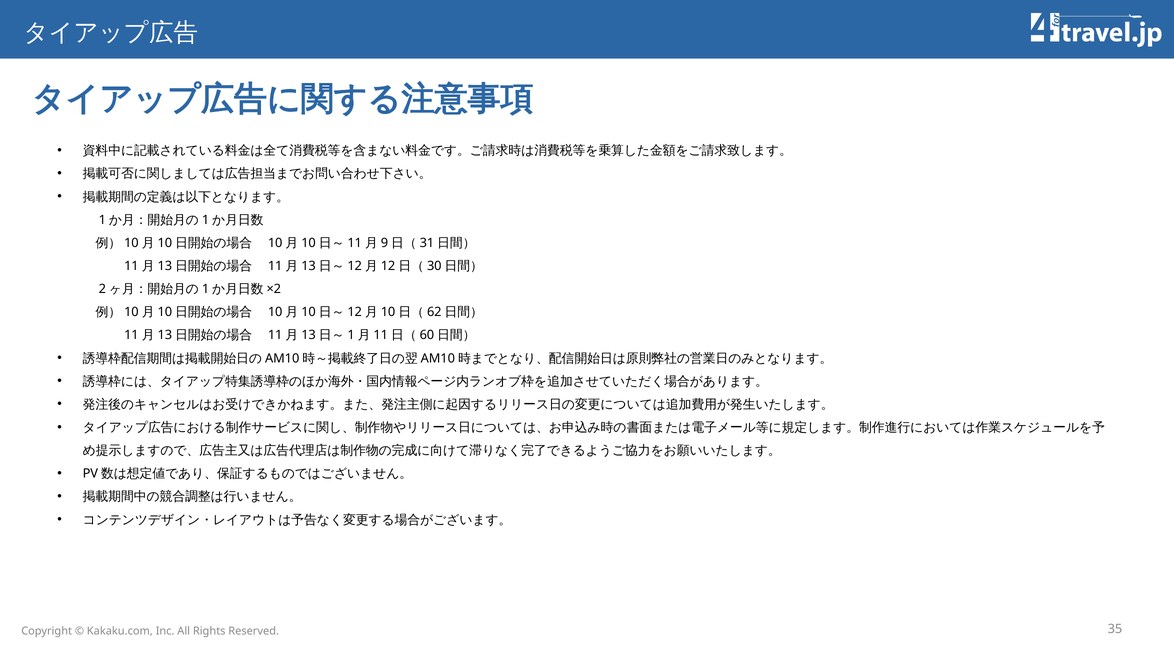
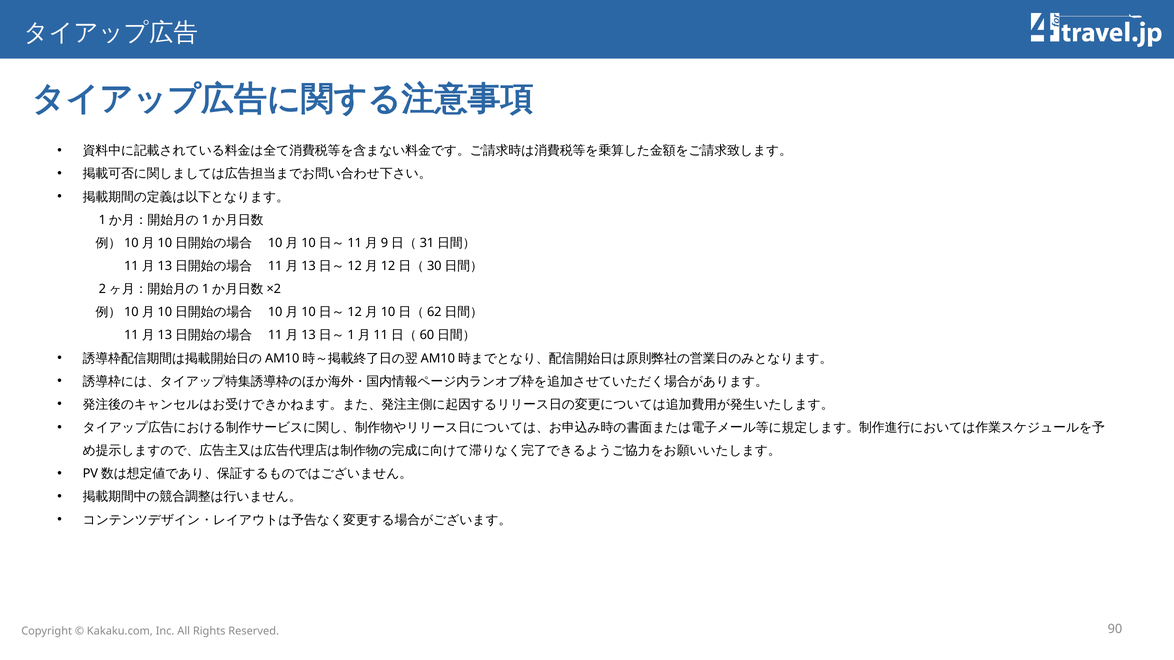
35: 35 -> 90
